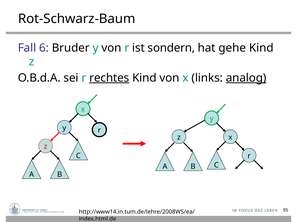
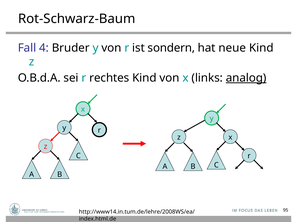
6: 6 -> 4
gehe: gehe -> neue
rechtes underline: present -> none
